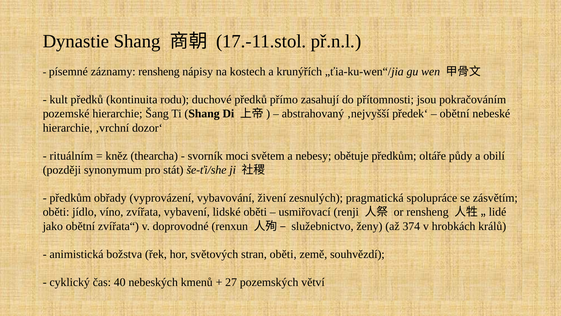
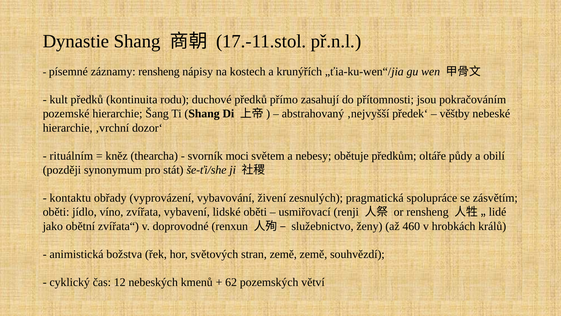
obětní at (455, 114): obětní -> věštby
předkům at (70, 198): předkům -> kontaktu
374: 374 -> 460
stran oběti: oběti -> země
40: 40 -> 12
27: 27 -> 62
